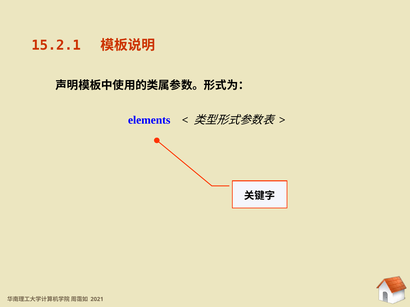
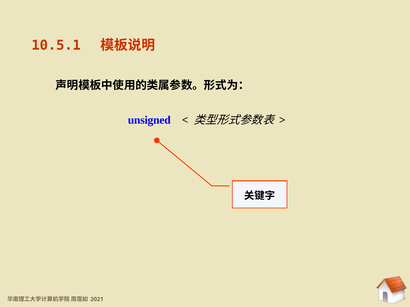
15.2.1: 15.2.1 -> 10.5.1
elements: elements -> unsigned
